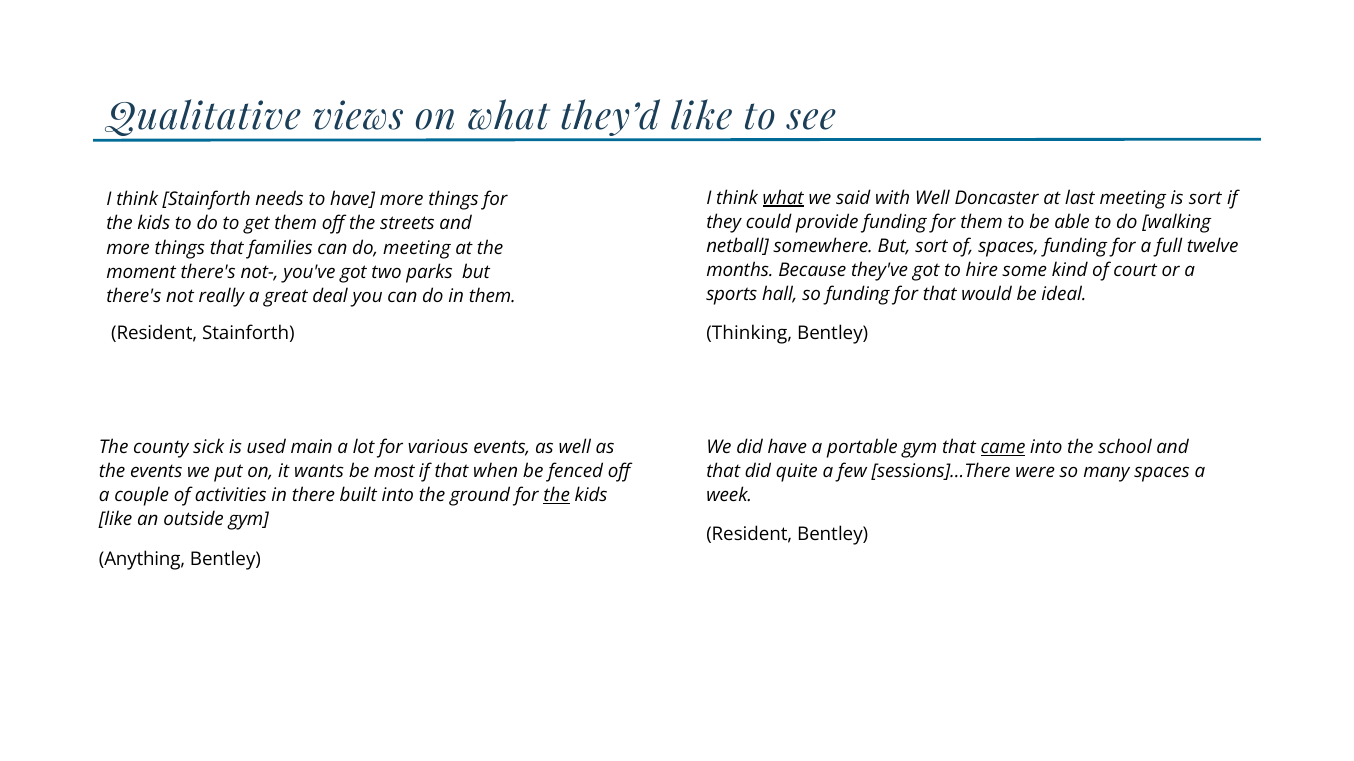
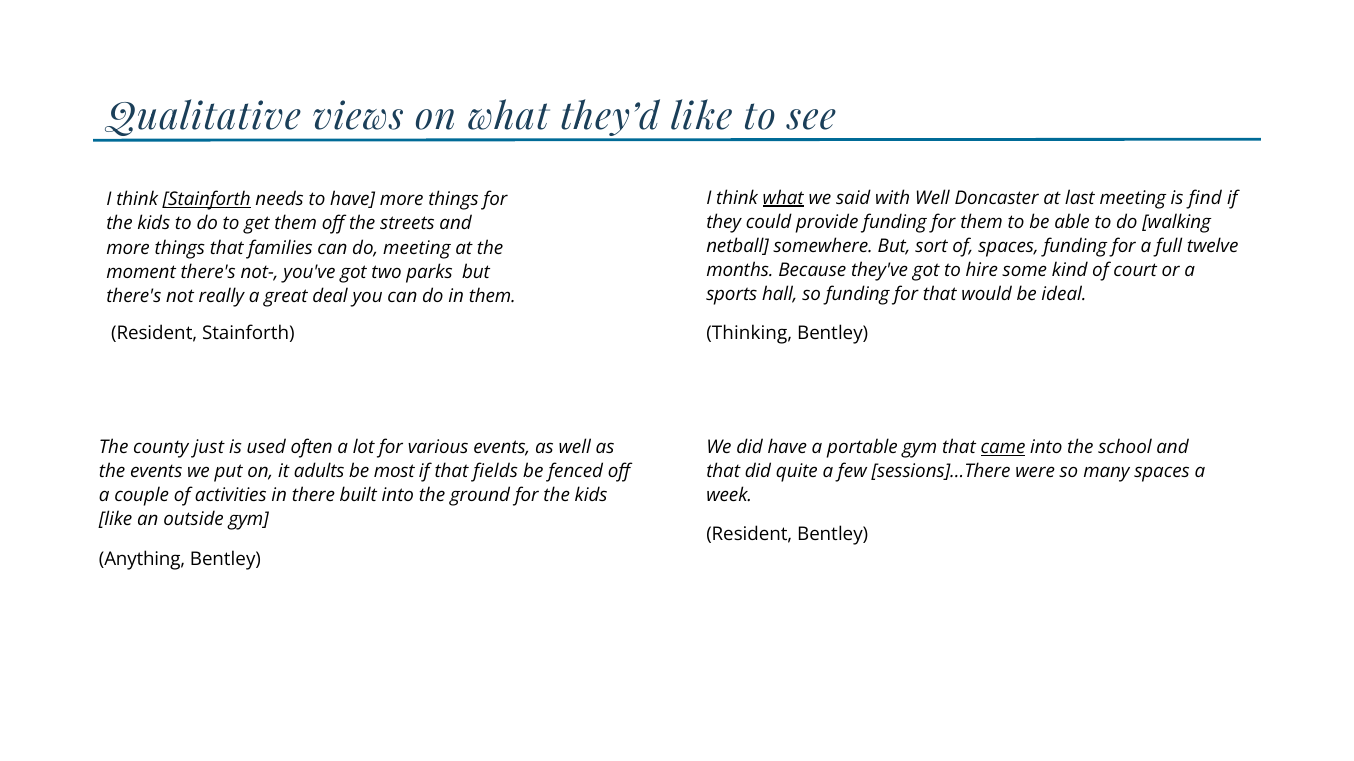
is sort: sort -> find
Stainforth at (207, 200) underline: none -> present
sick: sick -> just
main: main -> often
wants: wants -> adults
when: when -> fields
the at (557, 496) underline: present -> none
